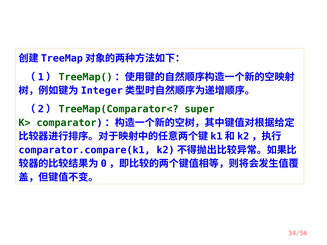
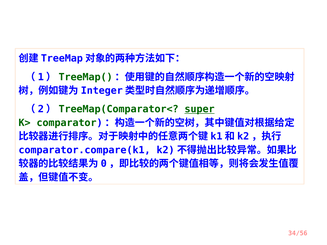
super underline: none -> present
